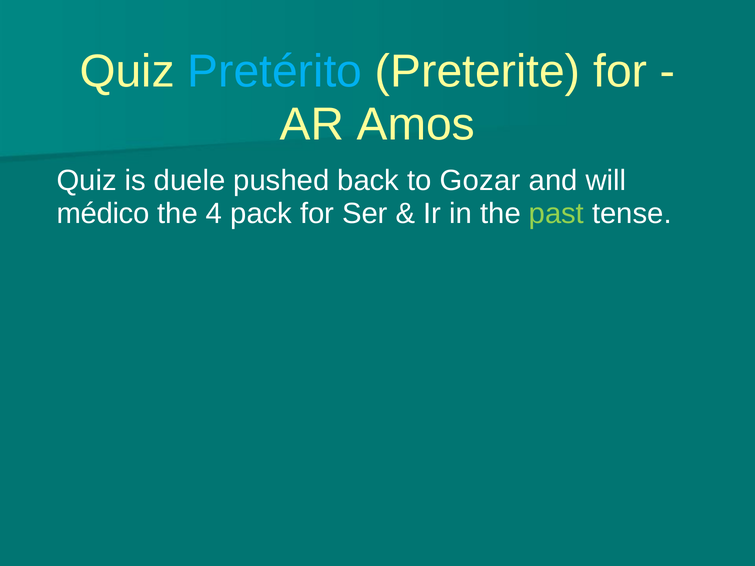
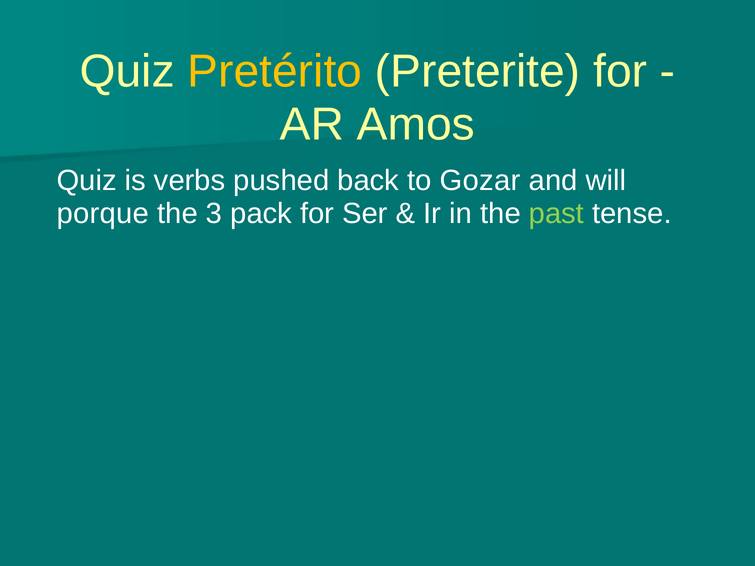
Pretérito colour: light blue -> yellow
duele: duele -> verbs
médico: médico -> porque
4: 4 -> 3
